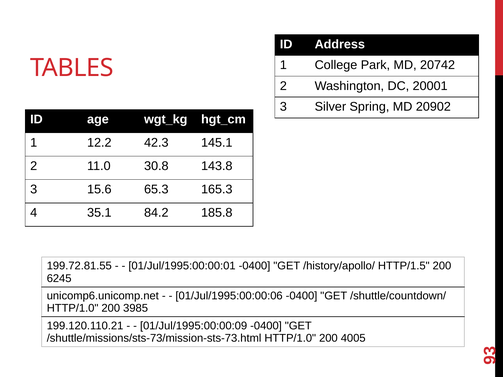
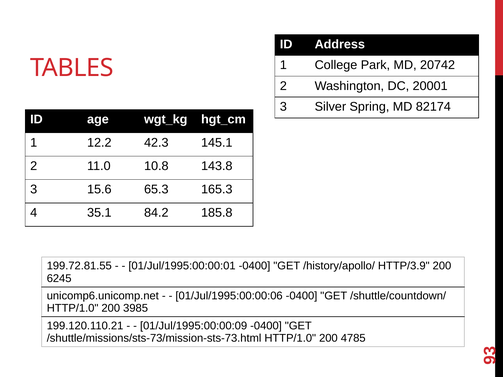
20902: 20902 -> 82174
30.8: 30.8 -> 10.8
HTTP/1.5: HTTP/1.5 -> HTTP/3.9
4005: 4005 -> 4785
